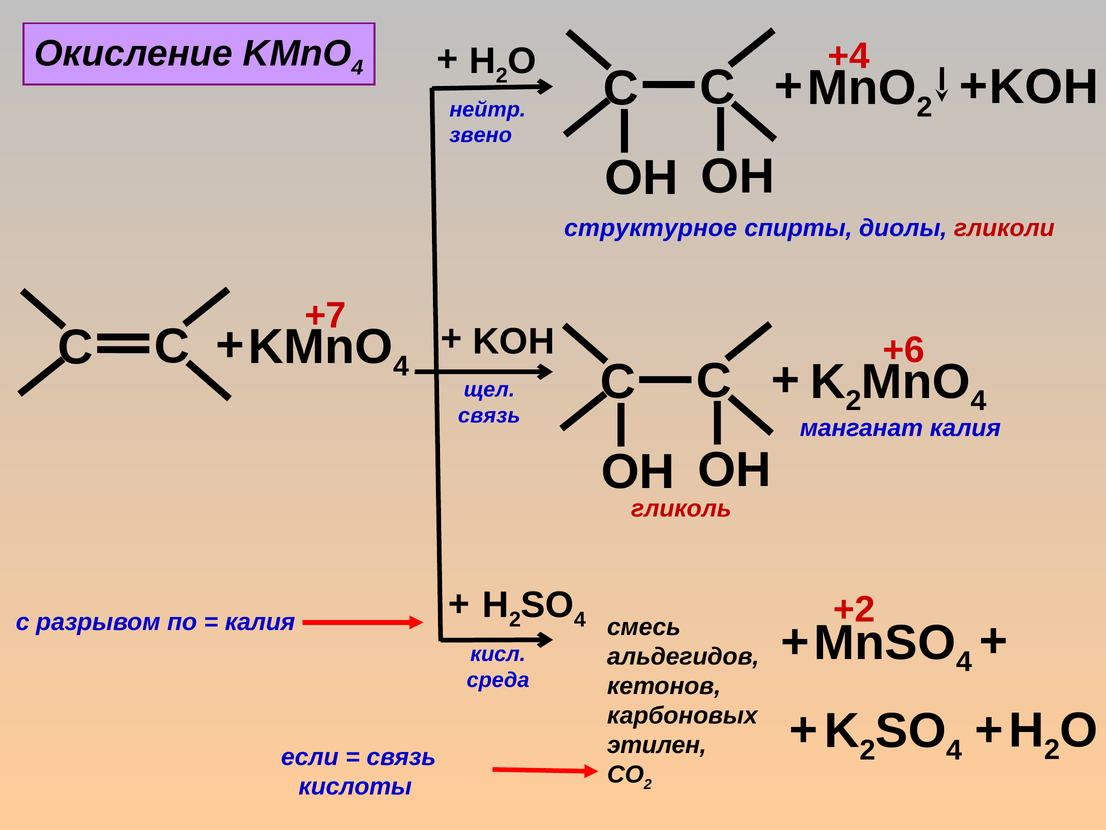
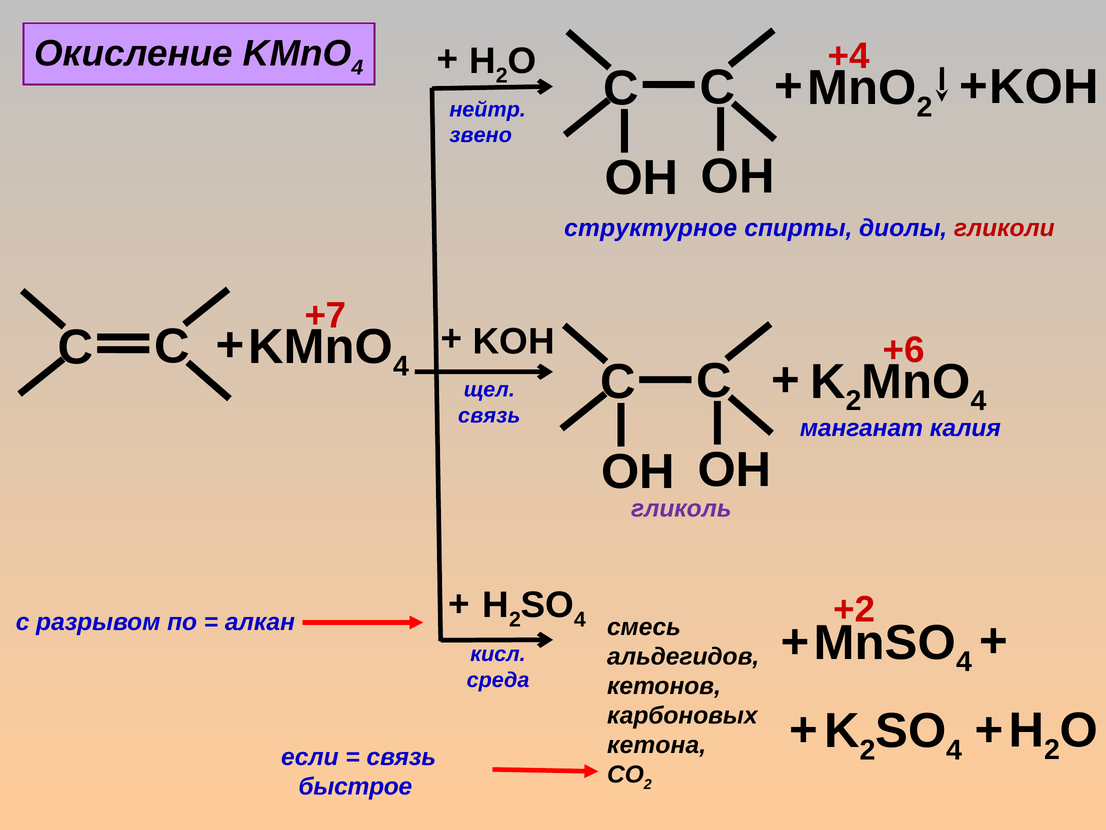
гликоль colour: red -> purple
калия at (260, 622): калия -> алкан
этилен: этилен -> кетона
кислоты: кислоты -> быстрое
